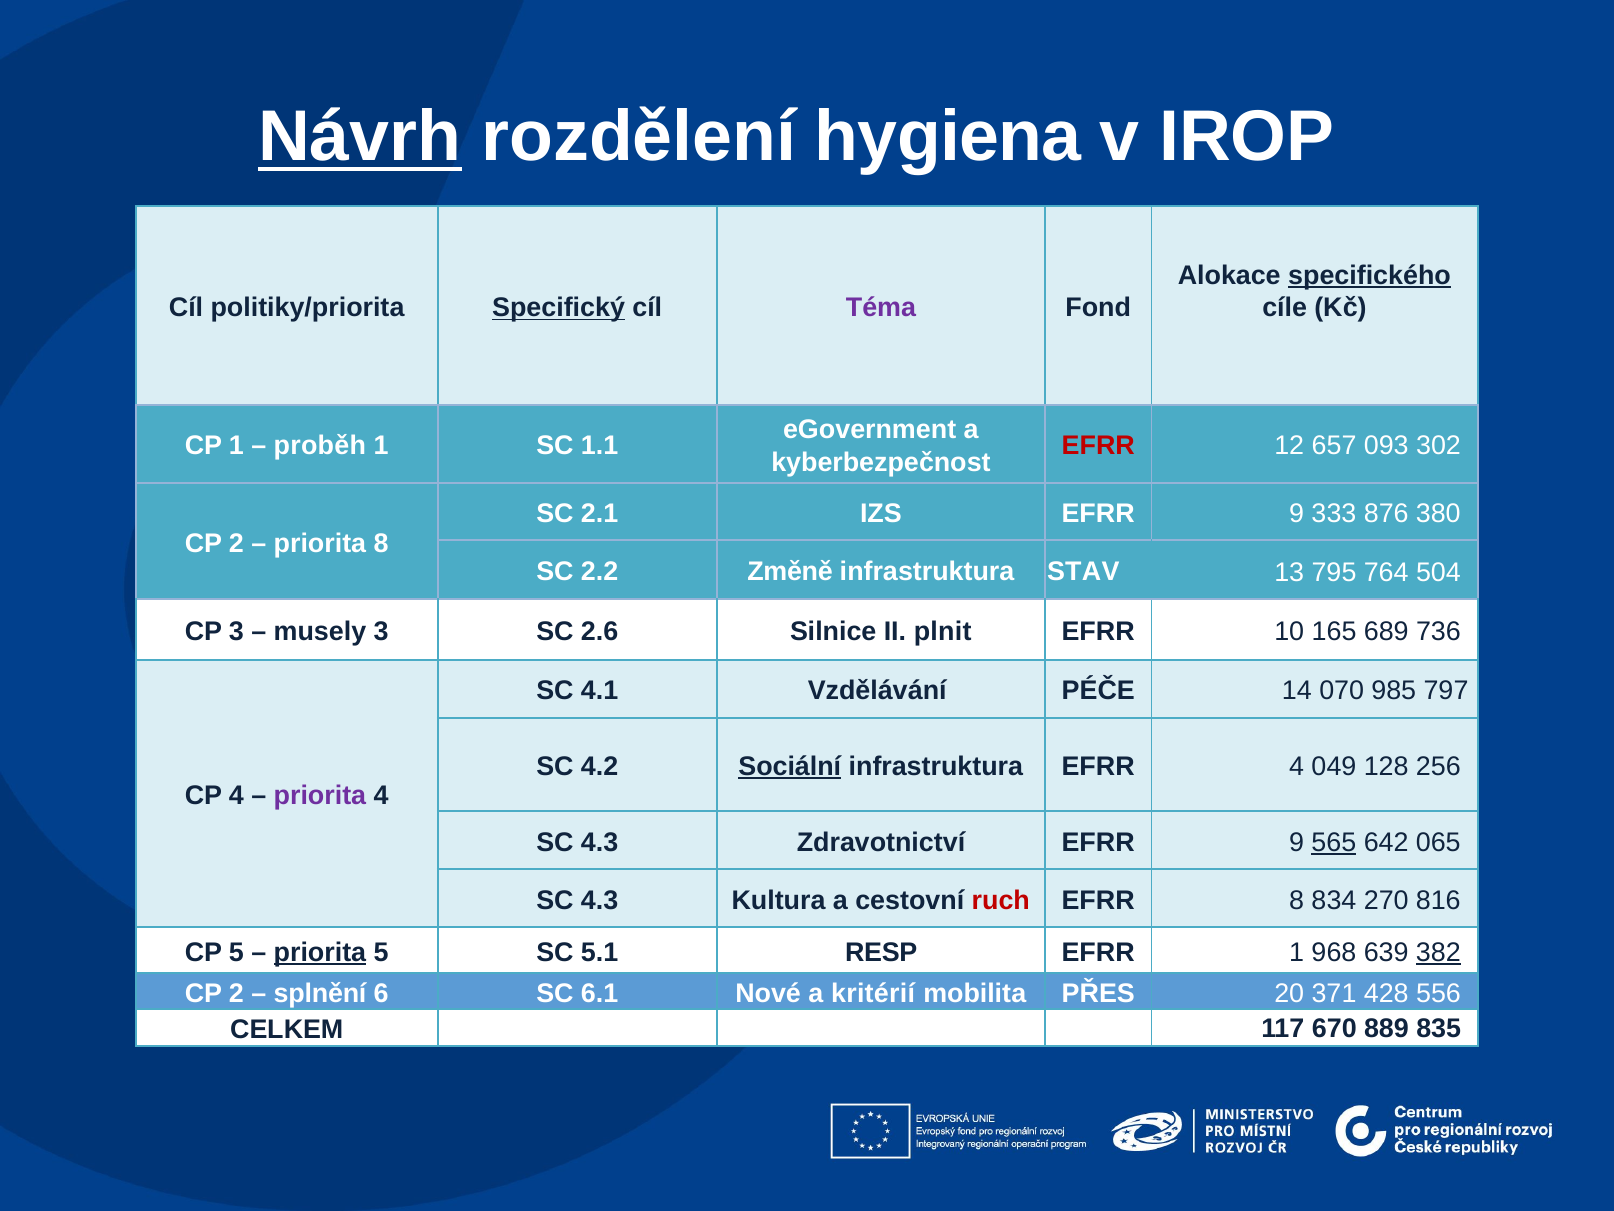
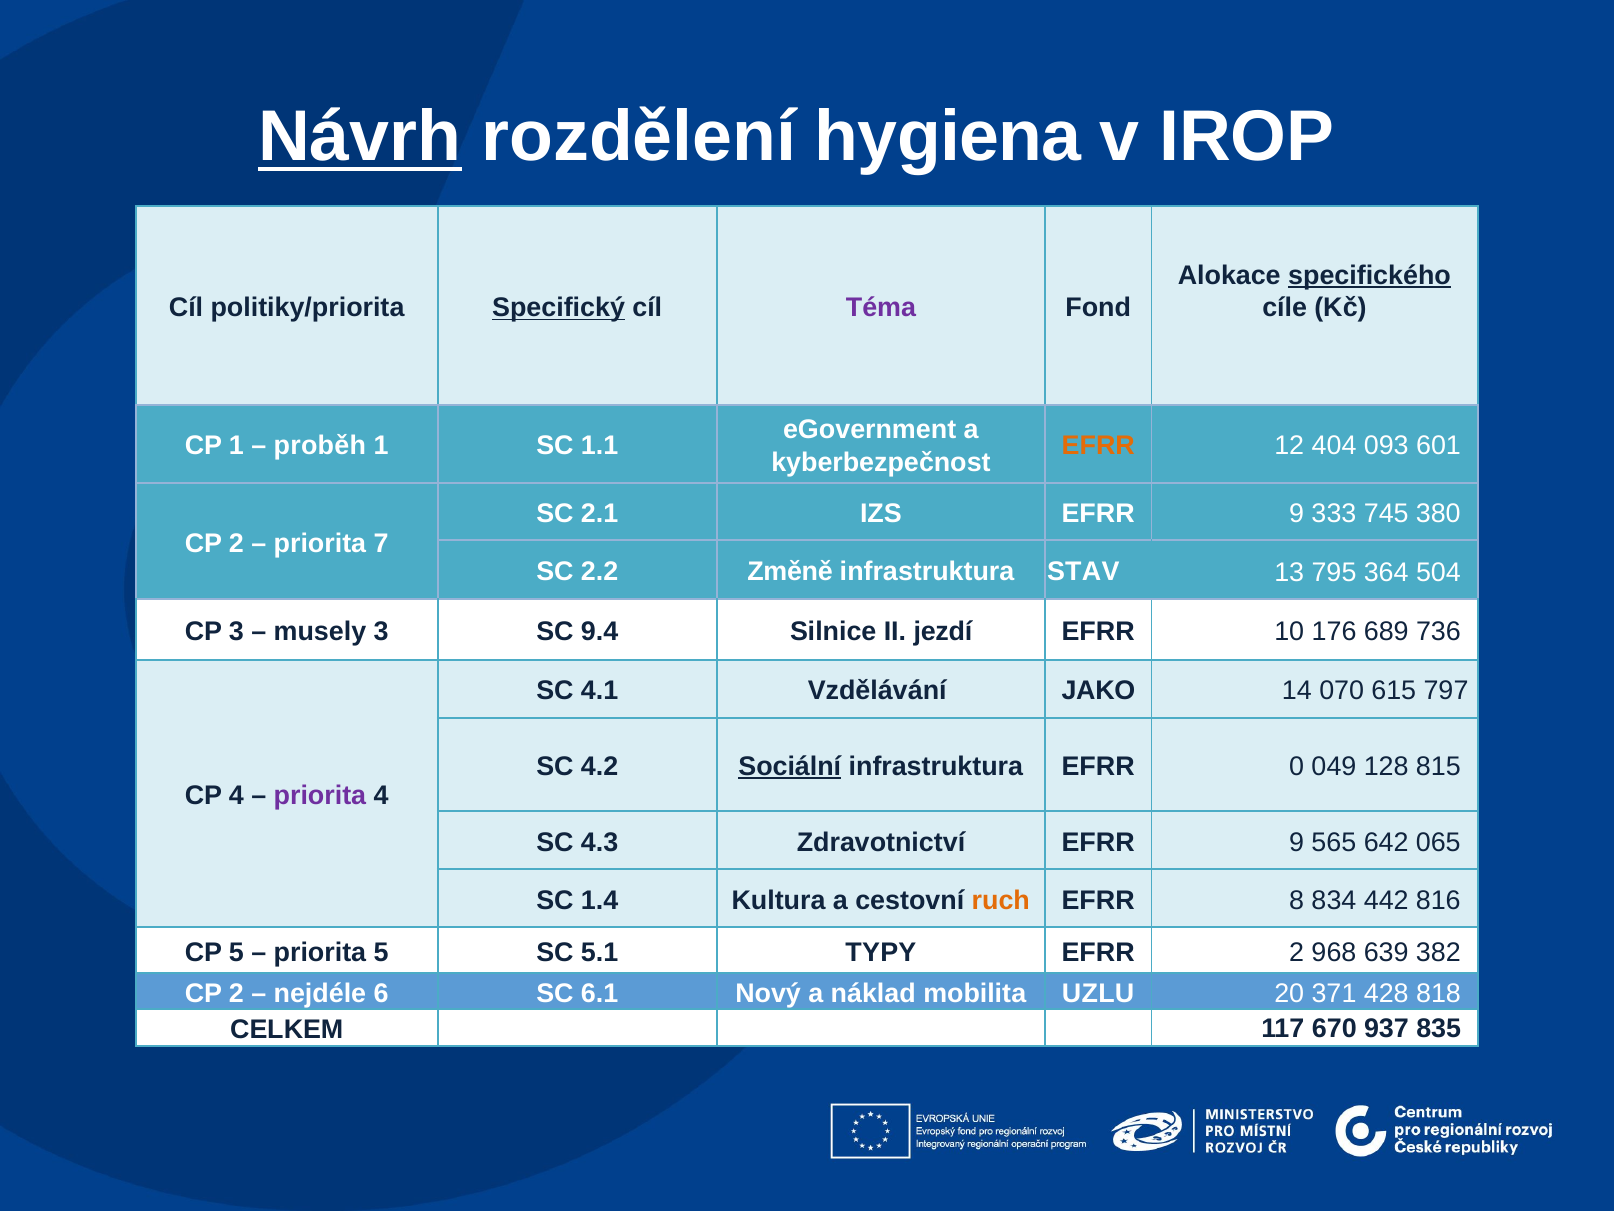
EFRR at (1098, 446) colour: red -> orange
657: 657 -> 404
302: 302 -> 601
876: 876 -> 745
priorita 8: 8 -> 7
764: 764 -> 364
2.6: 2.6 -> 9.4
plnit: plnit -> jezdí
165: 165 -> 176
PÉČE: PÉČE -> JAKO
985: 985 -> 615
EFRR 4: 4 -> 0
256: 256 -> 815
565 underline: present -> none
4.3 at (600, 900): 4.3 -> 1.4
ruch colour: red -> orange
270: 270 -> 442
priorita at (320, 952) underline: present -> none
RESP: RESP -> TYPY
EFRR 1: 1 -> 2
382 underline: present -> none
splnění: splnění -> nejdéle
Nové: Nové -> Nový
kritérií: kritérií -> náklad
PŘES: PŘES -> UZLU
556: 556 -> 818
889: 889 -> 937
